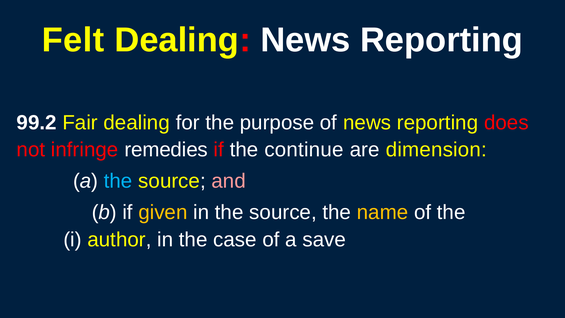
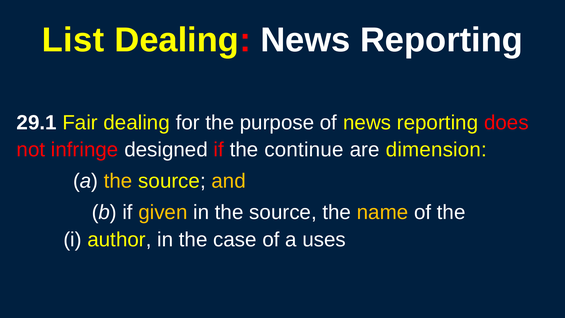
Felt: Felt -> List
99.2: 99.2 -> 29.1
remedies: remedies -> designed
the at (118, 181) colour: light blue -> yellow
and colour: pink -> yellow
save: save -> uses
